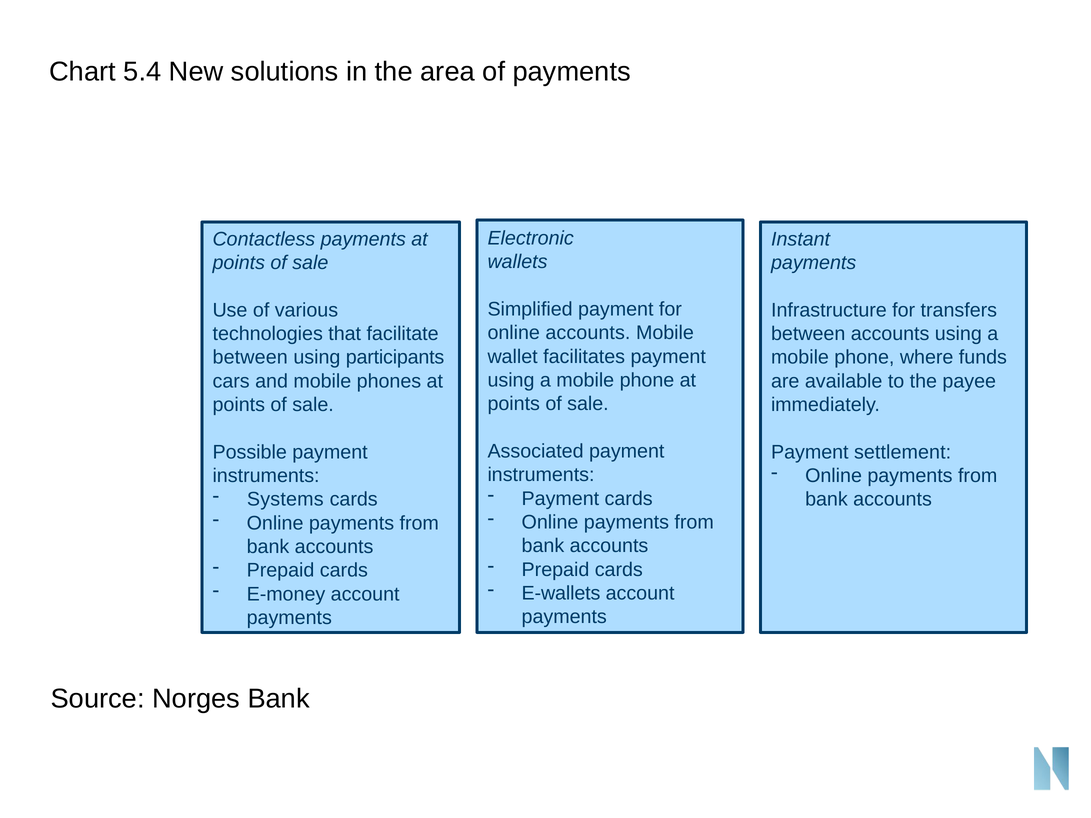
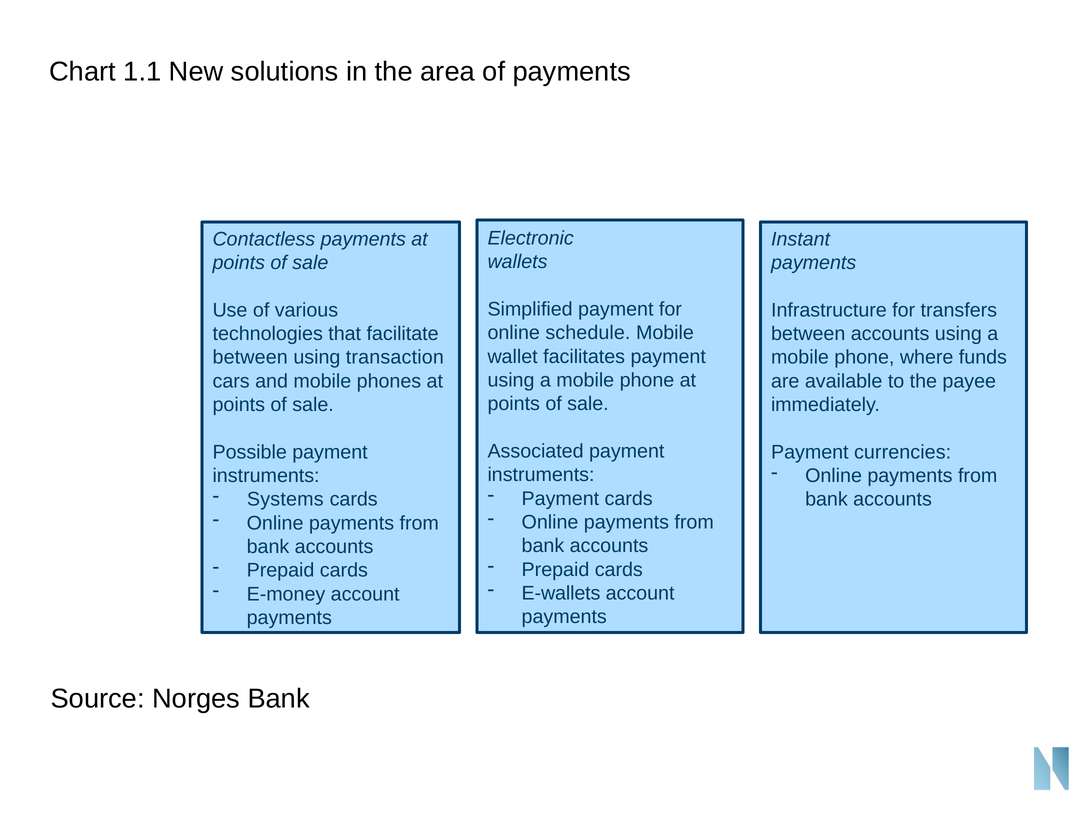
5.4: 5.4 -> 1.1
online accounts: accounts -> schedule
participants: participants -> transaction
settlement: settlement -> currencies
